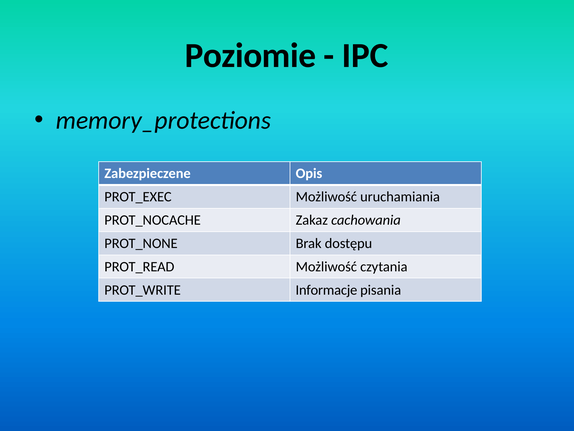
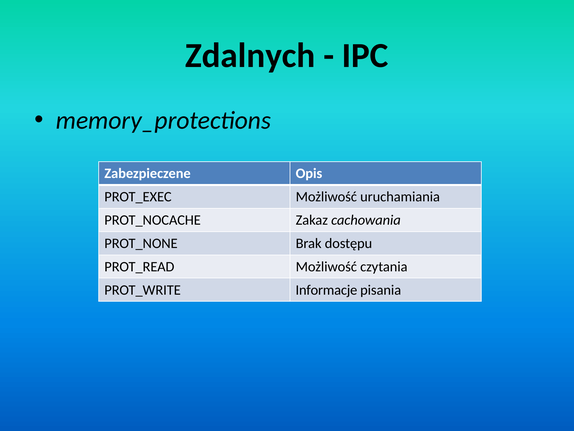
Poziomie: Poziomie -> Zdalnych
